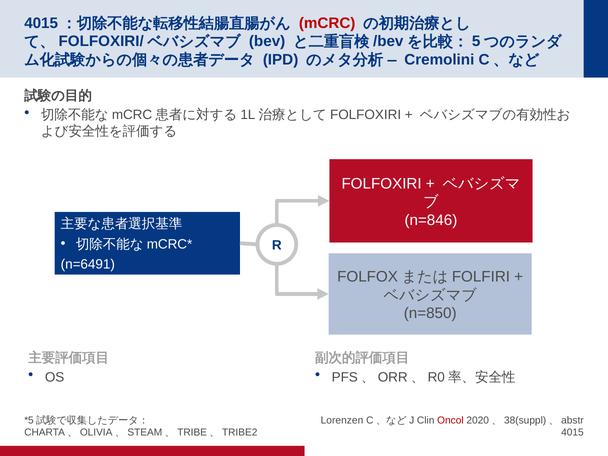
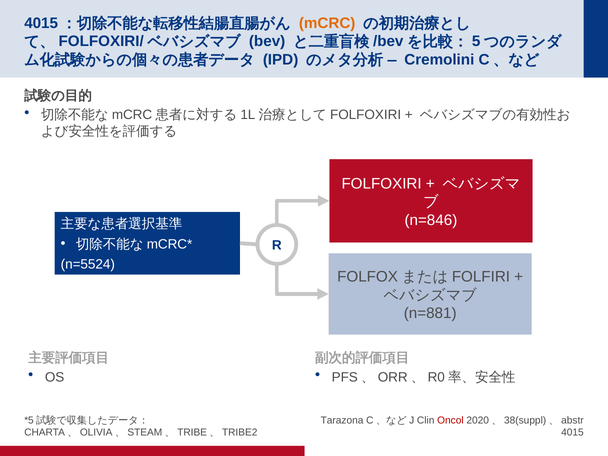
mCRC colour: red -> orange
n=6491: n=6491 -> n=5524
n=850: n=850 -> n=881
Lorenzen: Lorenzen -> Tarazona
